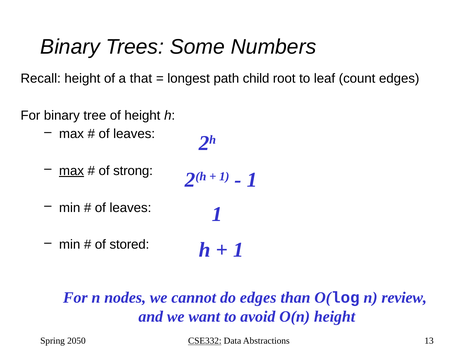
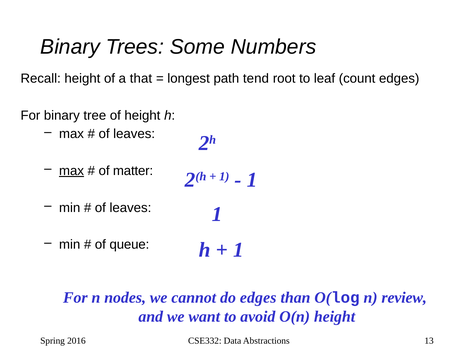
child: child -> tend
strong: strong -> matter
stored: stored -> queue
2050: 2050 -> 2016
CSE332 underline: present -> none
